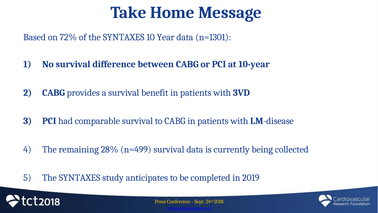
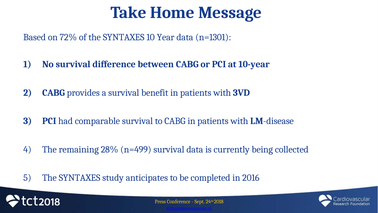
2019: 2019 -> 2016
